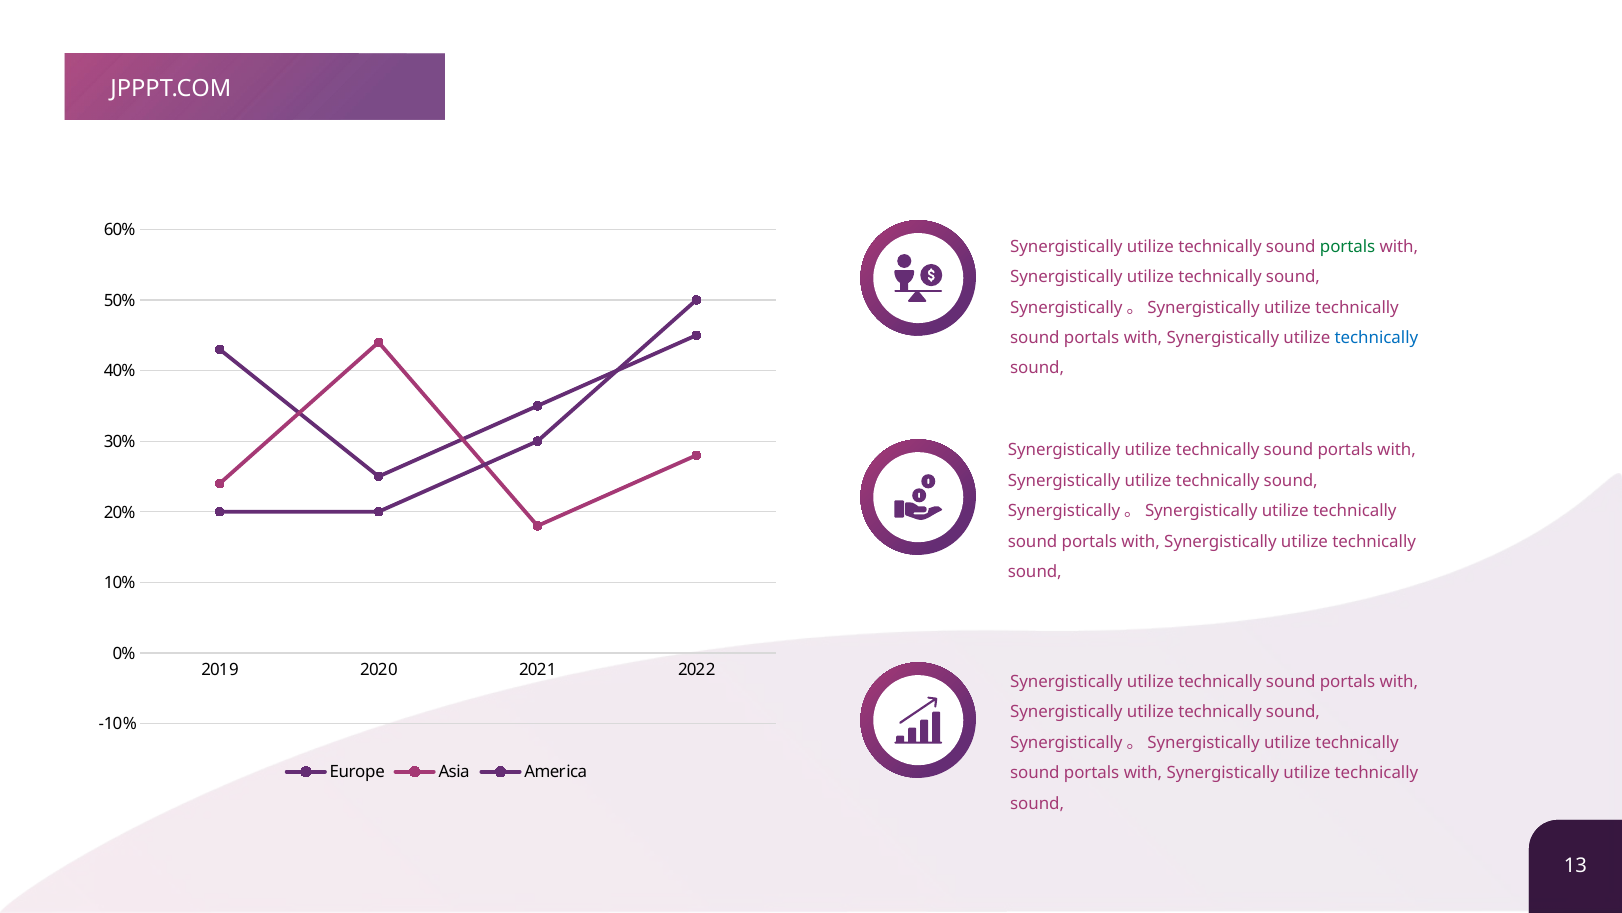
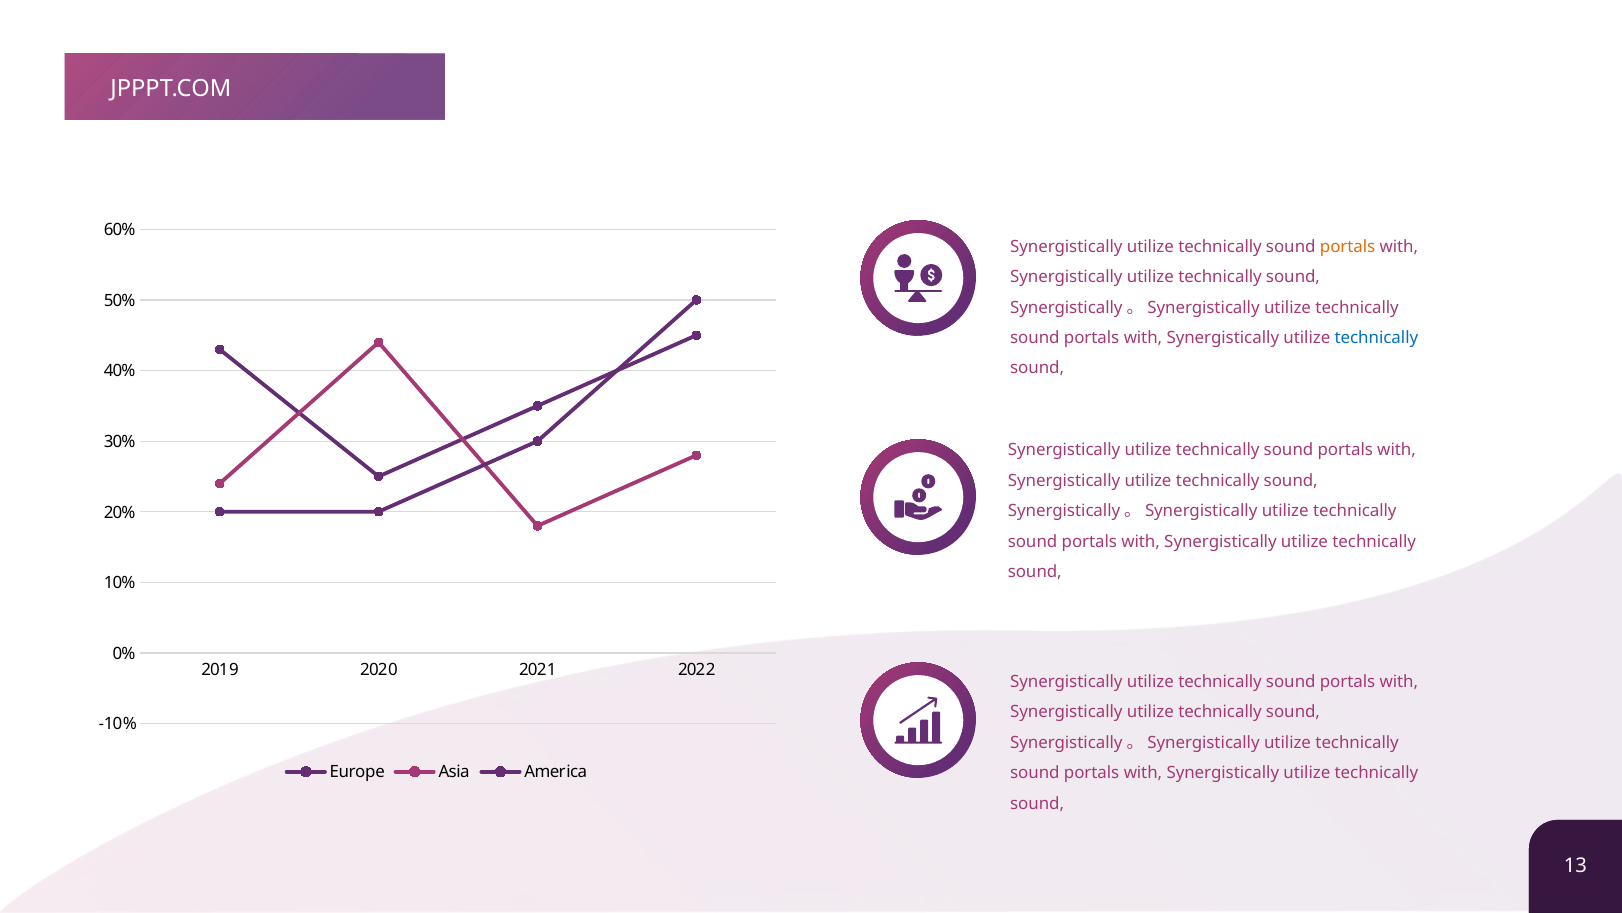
portals at (1348, 246) colour: green -> orange
